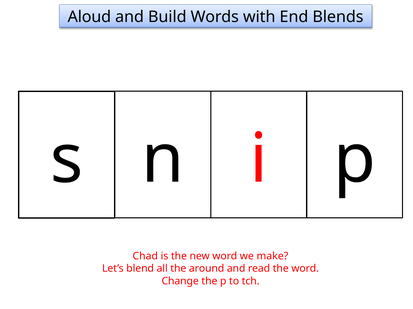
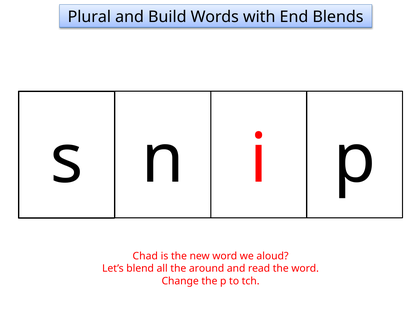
Aloud: Aloud -> Plural
make: make -> aloud
